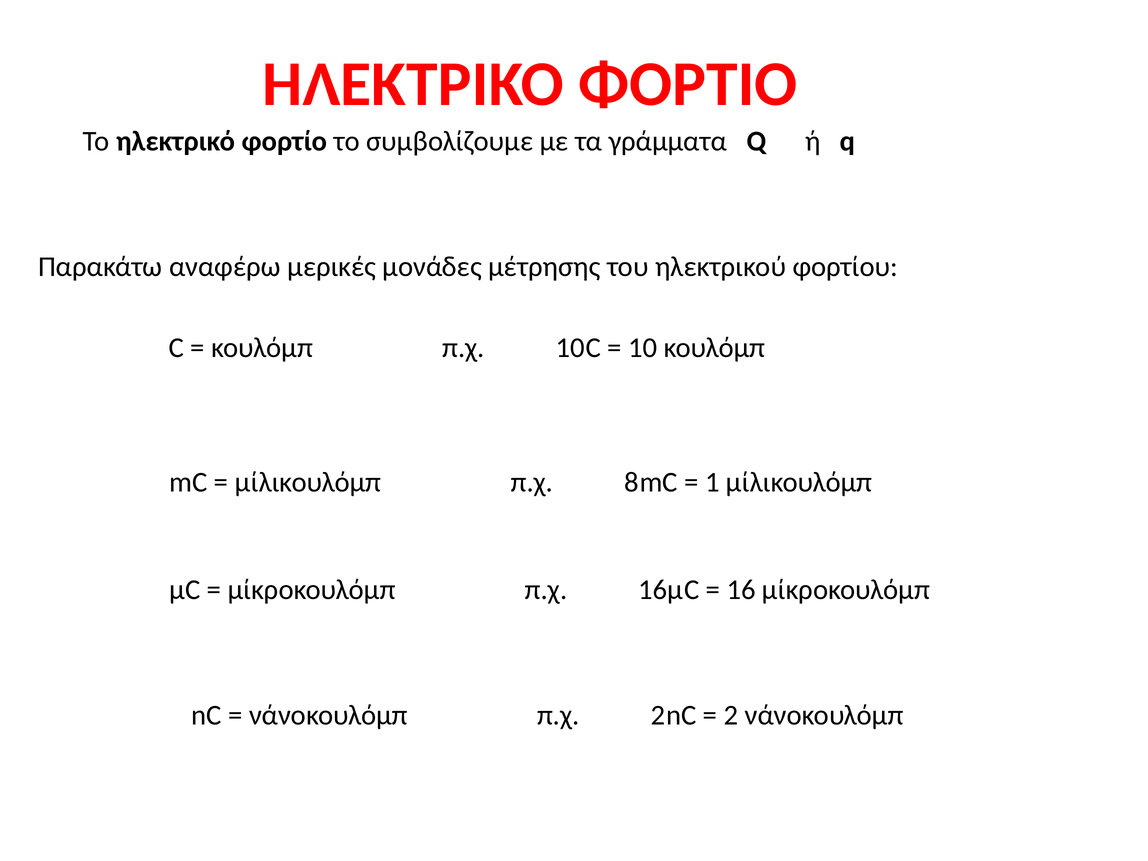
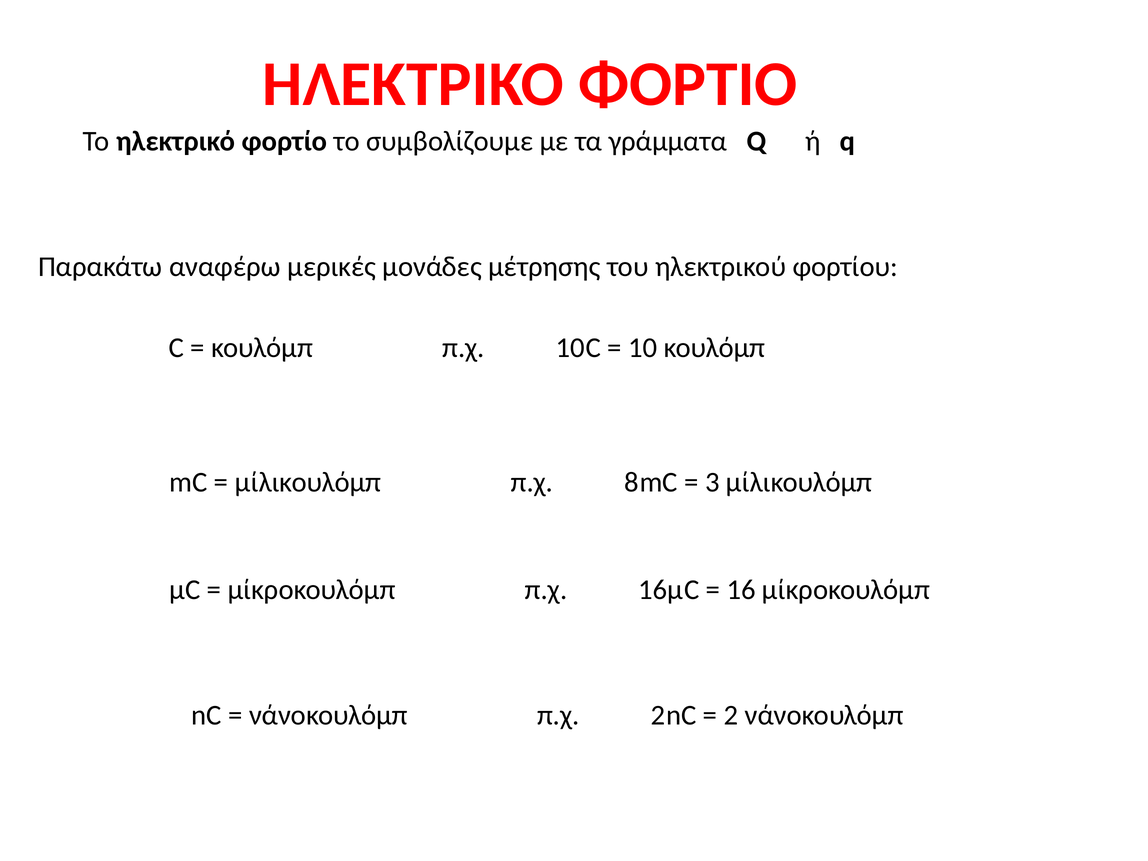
1: 1 -> 3
